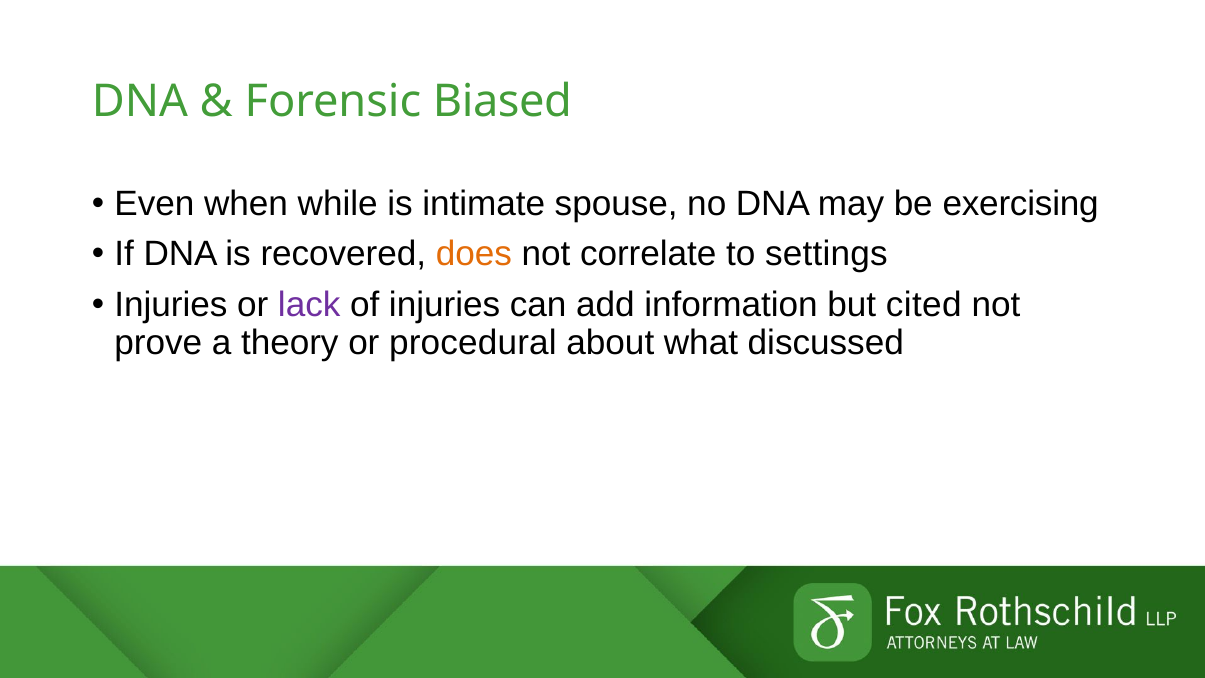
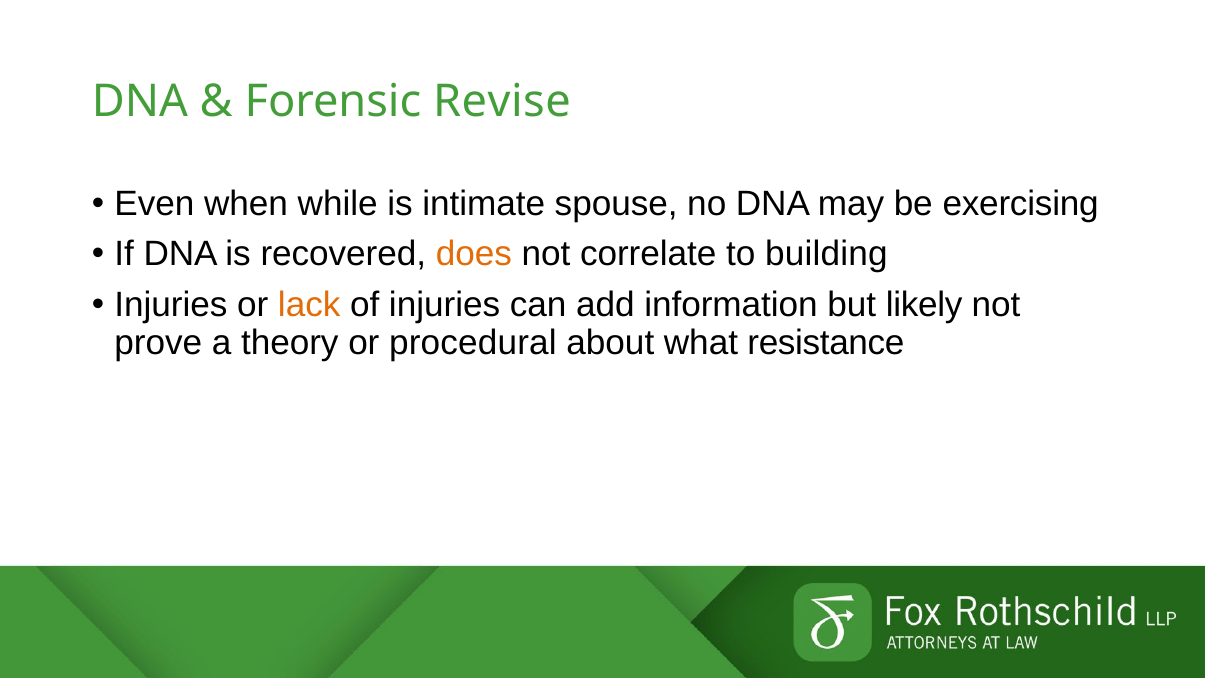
Biased: Biased -> Revise
settings: settings -> building
lack colour: purple -> orange
cited: cited -> likely
discussed: discussed -> resistance
